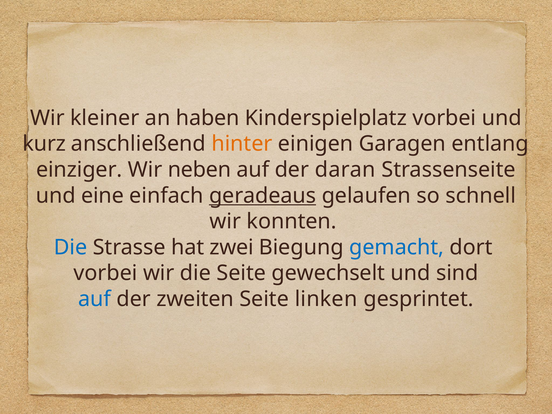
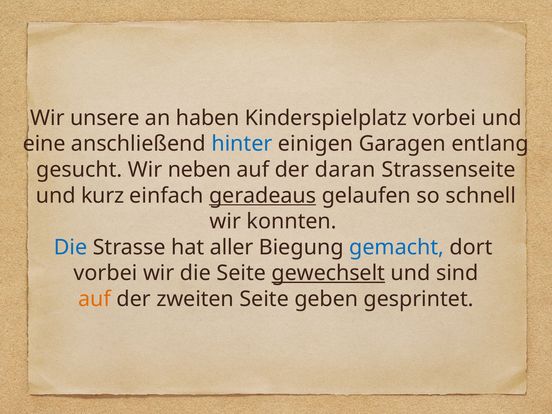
kleiner: kleiner -> unsere
kurz: kurz -> eine
hinter colour: orange -> blue
einziger: einziger -> gesucht
eine: eine -> kurz
zwei: zwei -> aller
gewechselt underline: none -> present
auf at (95, 299) colour: blue -> orange
linken: linken -> geben
